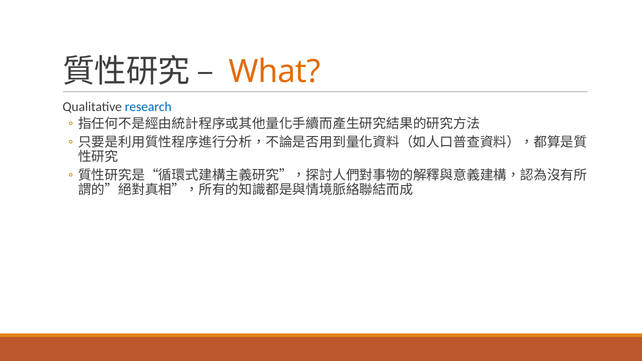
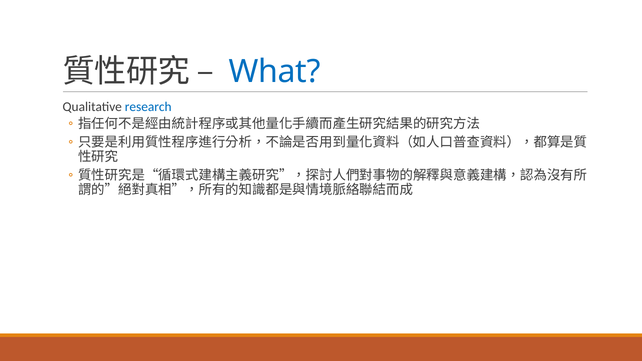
What colour: orange -> blue
